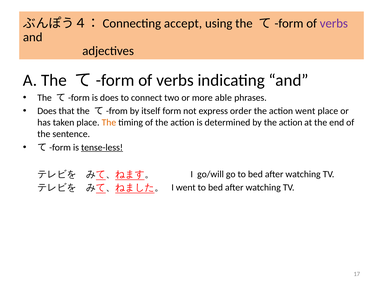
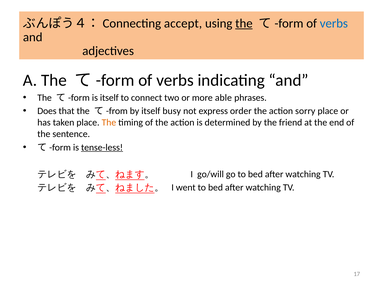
the at (244, 23) underline: none -> present
verbs at (334, 23) colour: purple -> blue
is does: does -> itself
form: form -> busy
action went: went -> sorry
by the action: action -> friend
